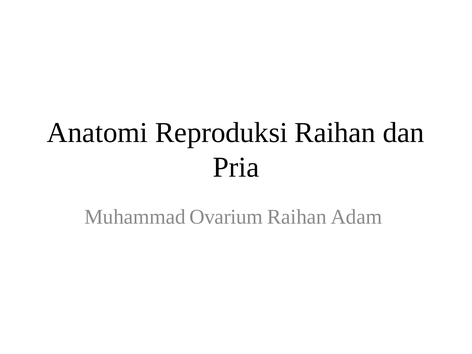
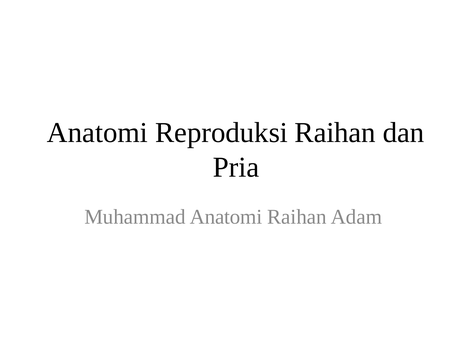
Muhammad Ovarium: Ovarium -> Anatomi
